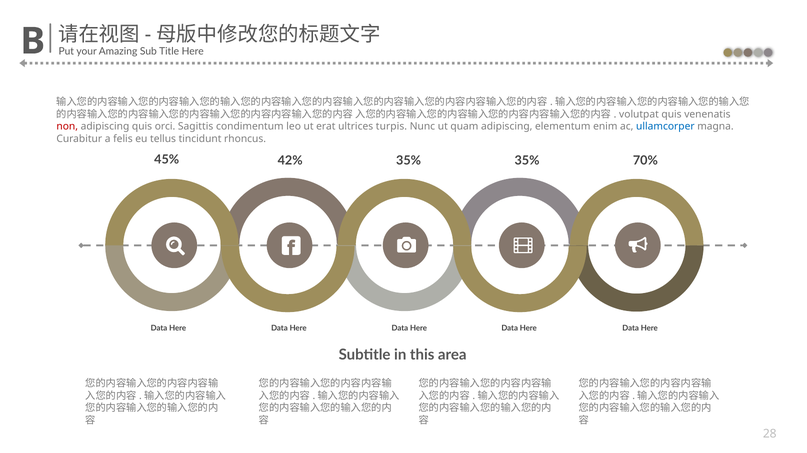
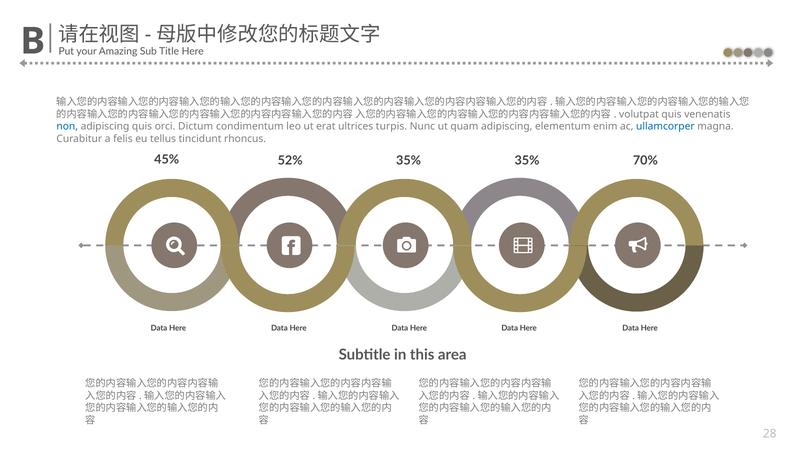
non colour: red -> blue
Sagittis: Sagittis -> Dictum
42%: 42% -> 52%
